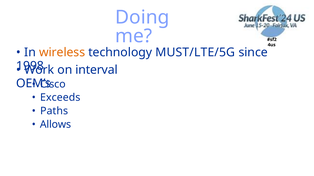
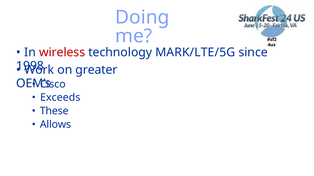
wireless colour: orange -> red
MUST/LTE/5G: MUST/LTE/5G -> MARK/LTE/5G
interval: interval -> greater
Paths: Paths -> These
